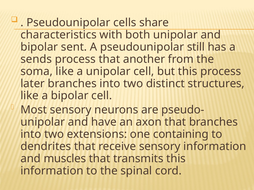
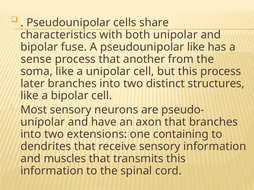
sent: sent -> fuse
pseudounipolar still: still -> like
sends: sends -> sense
